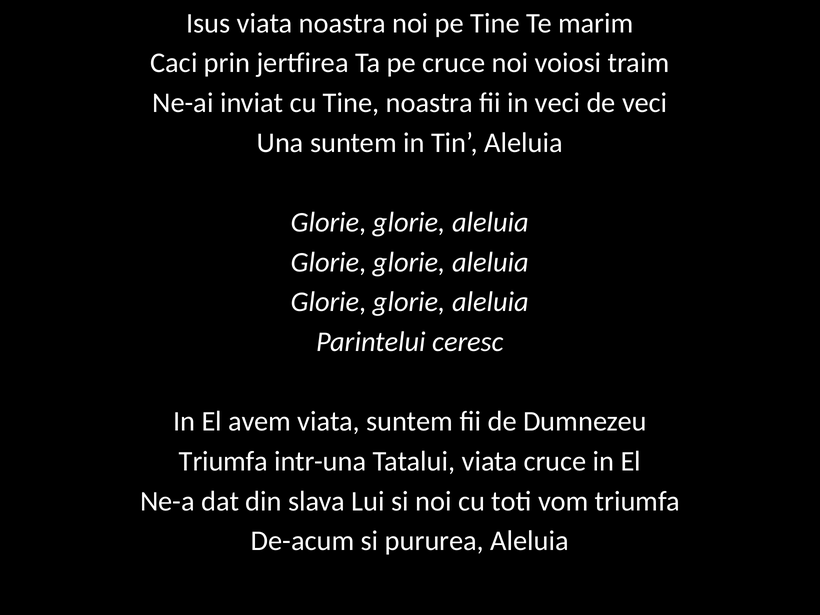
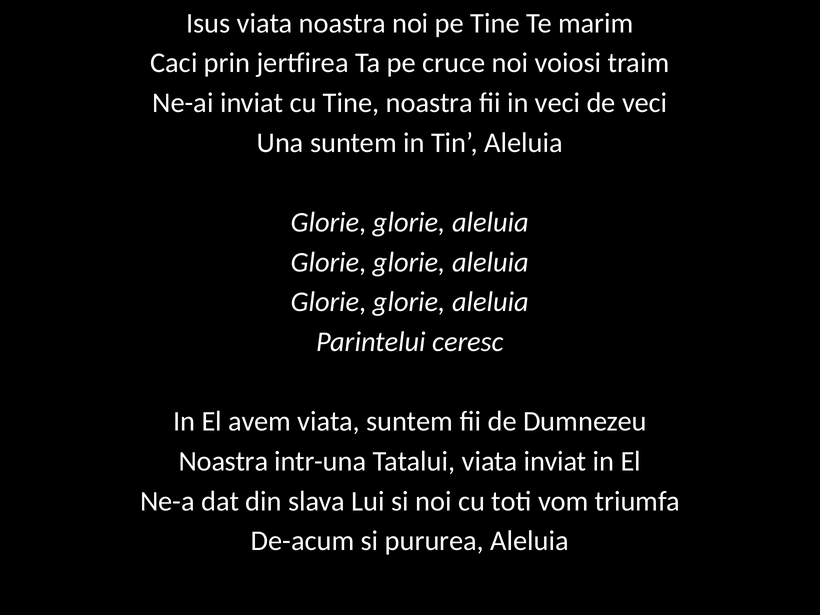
Triumfa at (223, 461): Triumfa -> Noastra
viata cruce: cruce -> inviat
